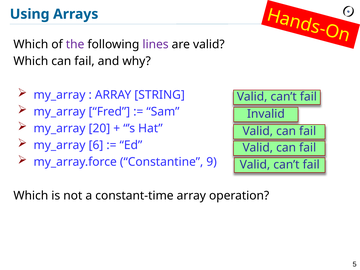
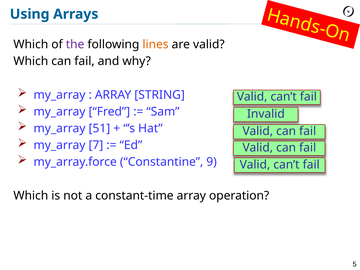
lines colour: purple -> orange
20: 20 -> 51
6: 6 -> 7
